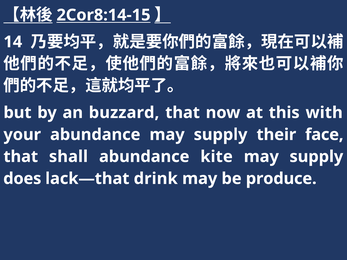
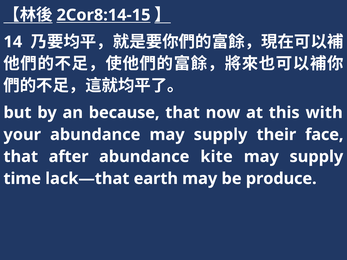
buzzard: buzzard -> because
shall: shall -> after
does: does -> time
drink: drink -> earth
